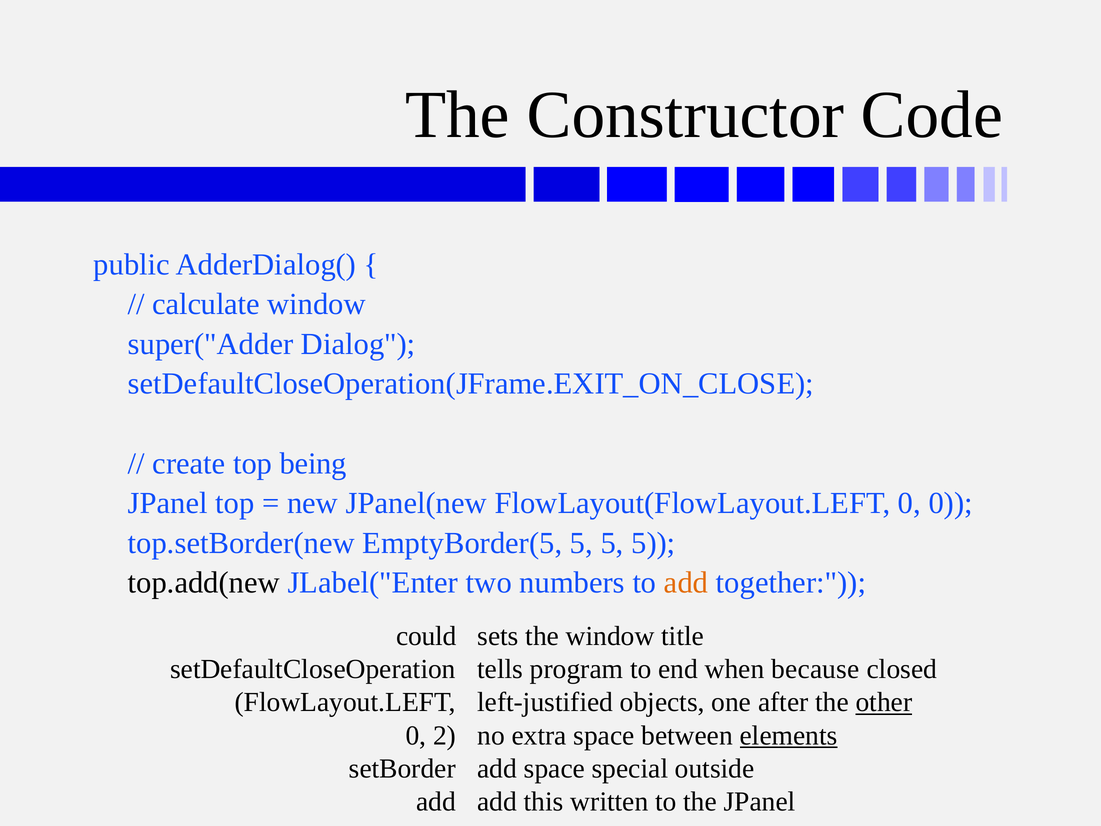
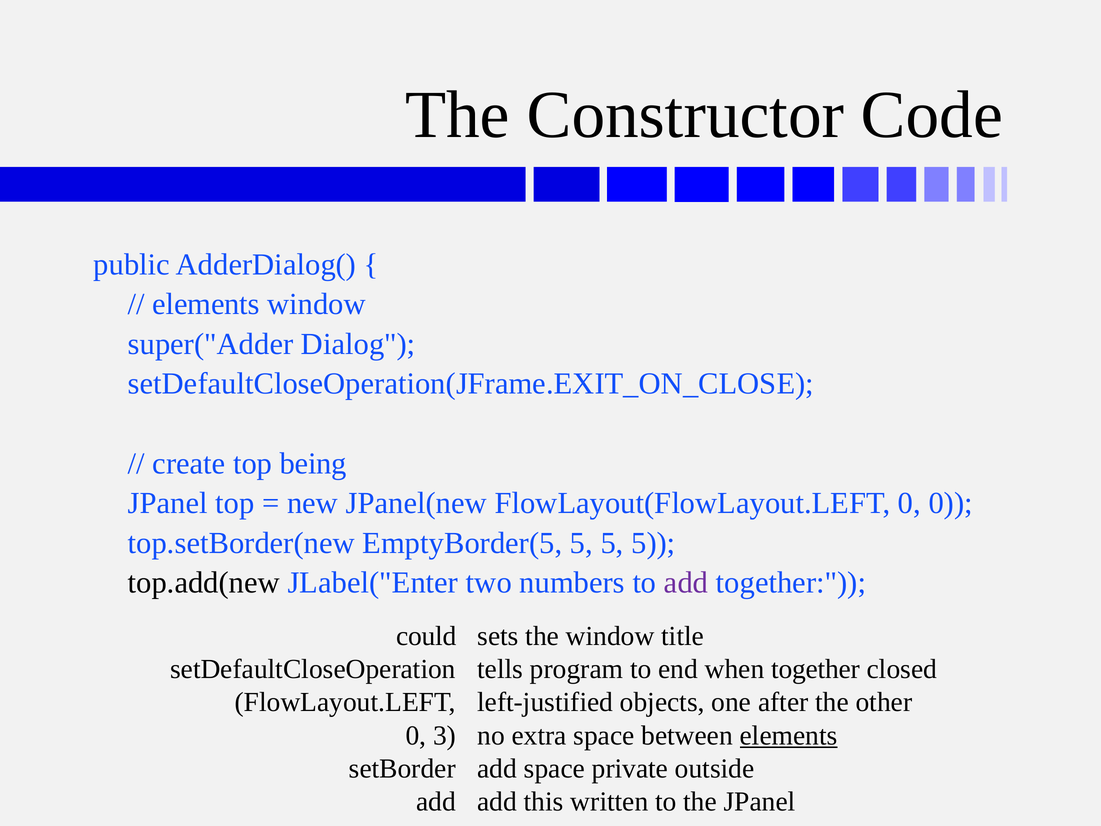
calculate at (206, 304): calculate -> elements
add at (686, 583) colour: orange -> purple
when because: because -> together
other underline: present -> none
2: 2 -> 3
special: special -> private
